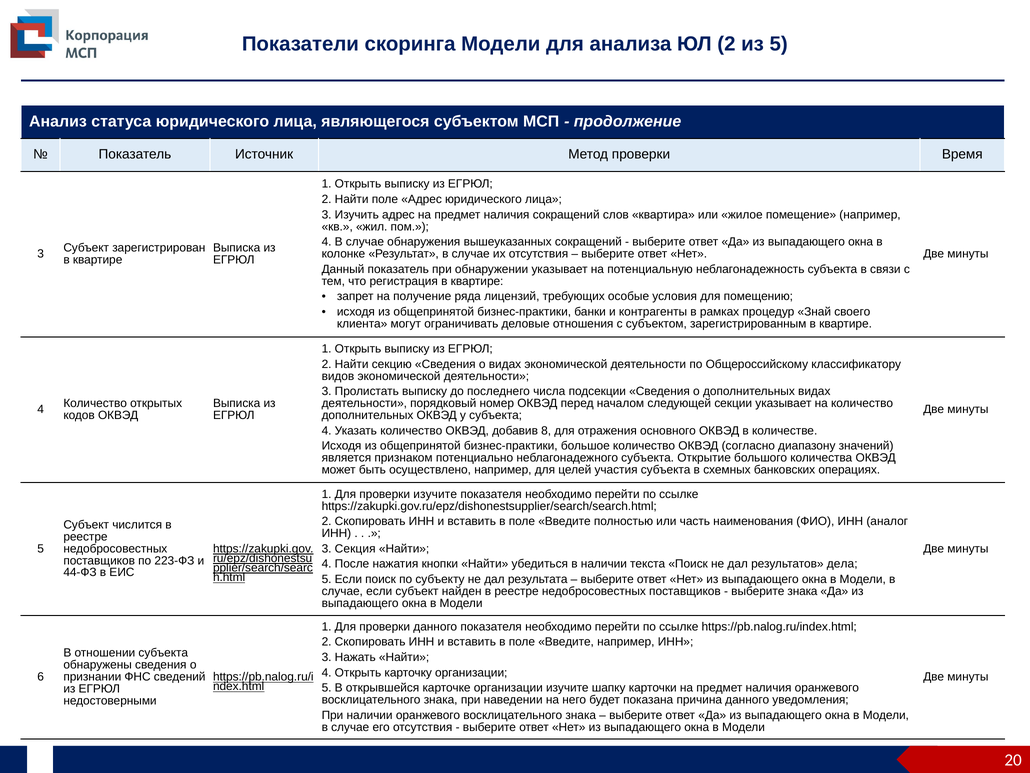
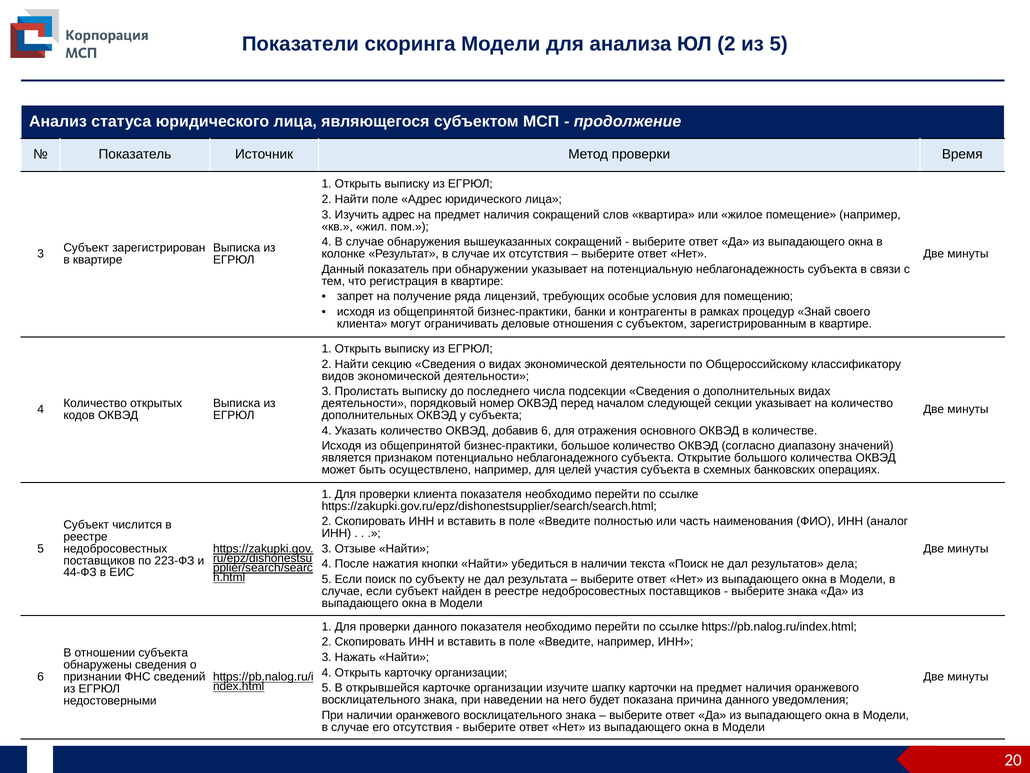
добавив 8: 8 -> 6
проверки изучите: изучите -> клиента
Секция: Секция -> Отзыве
